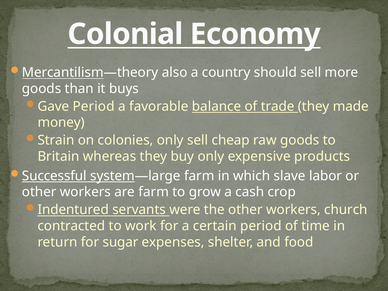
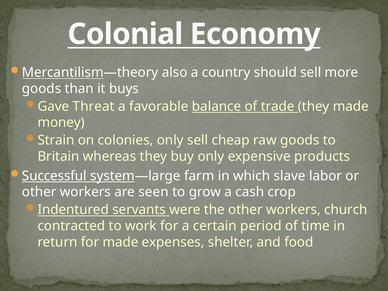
Gave Period: Period -> Threat
are farm: farm -> seen
for sugar: sugar -> made
